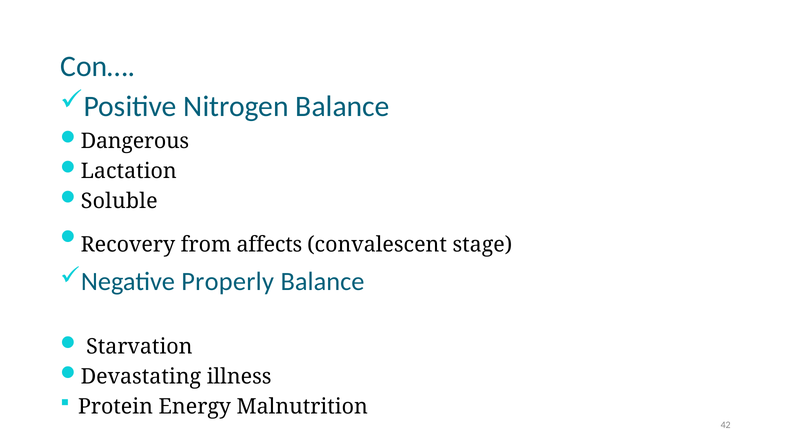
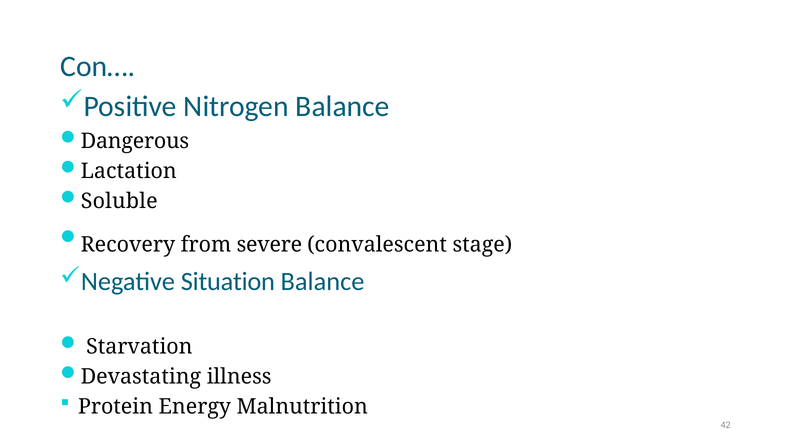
affects: affects -> severe
Properly: Properly -> Situation
